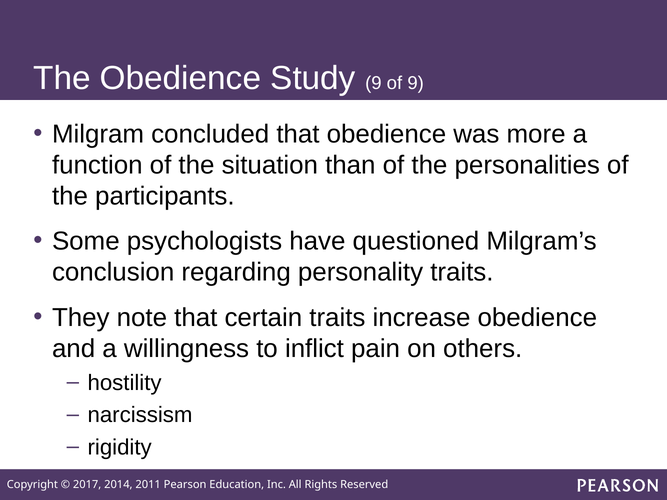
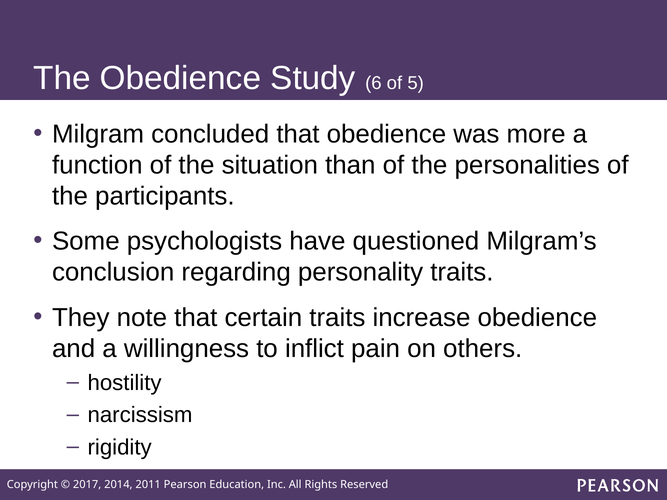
Study 9: 9 -> 6
of 9: 9 -> 5
